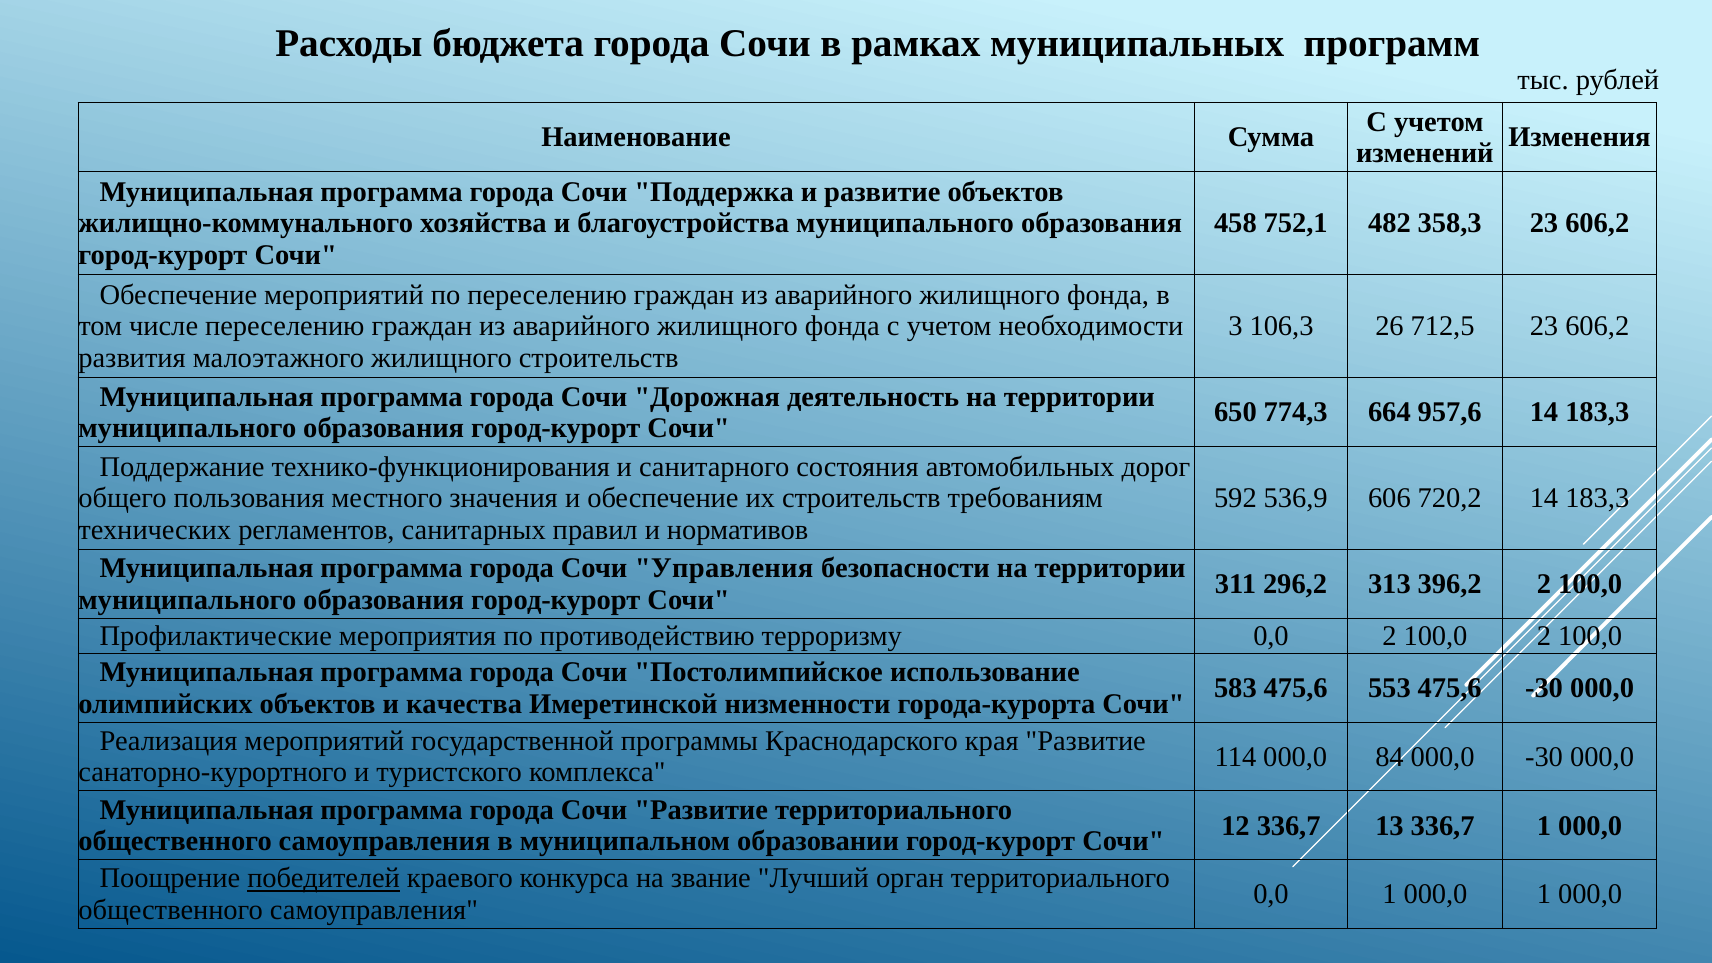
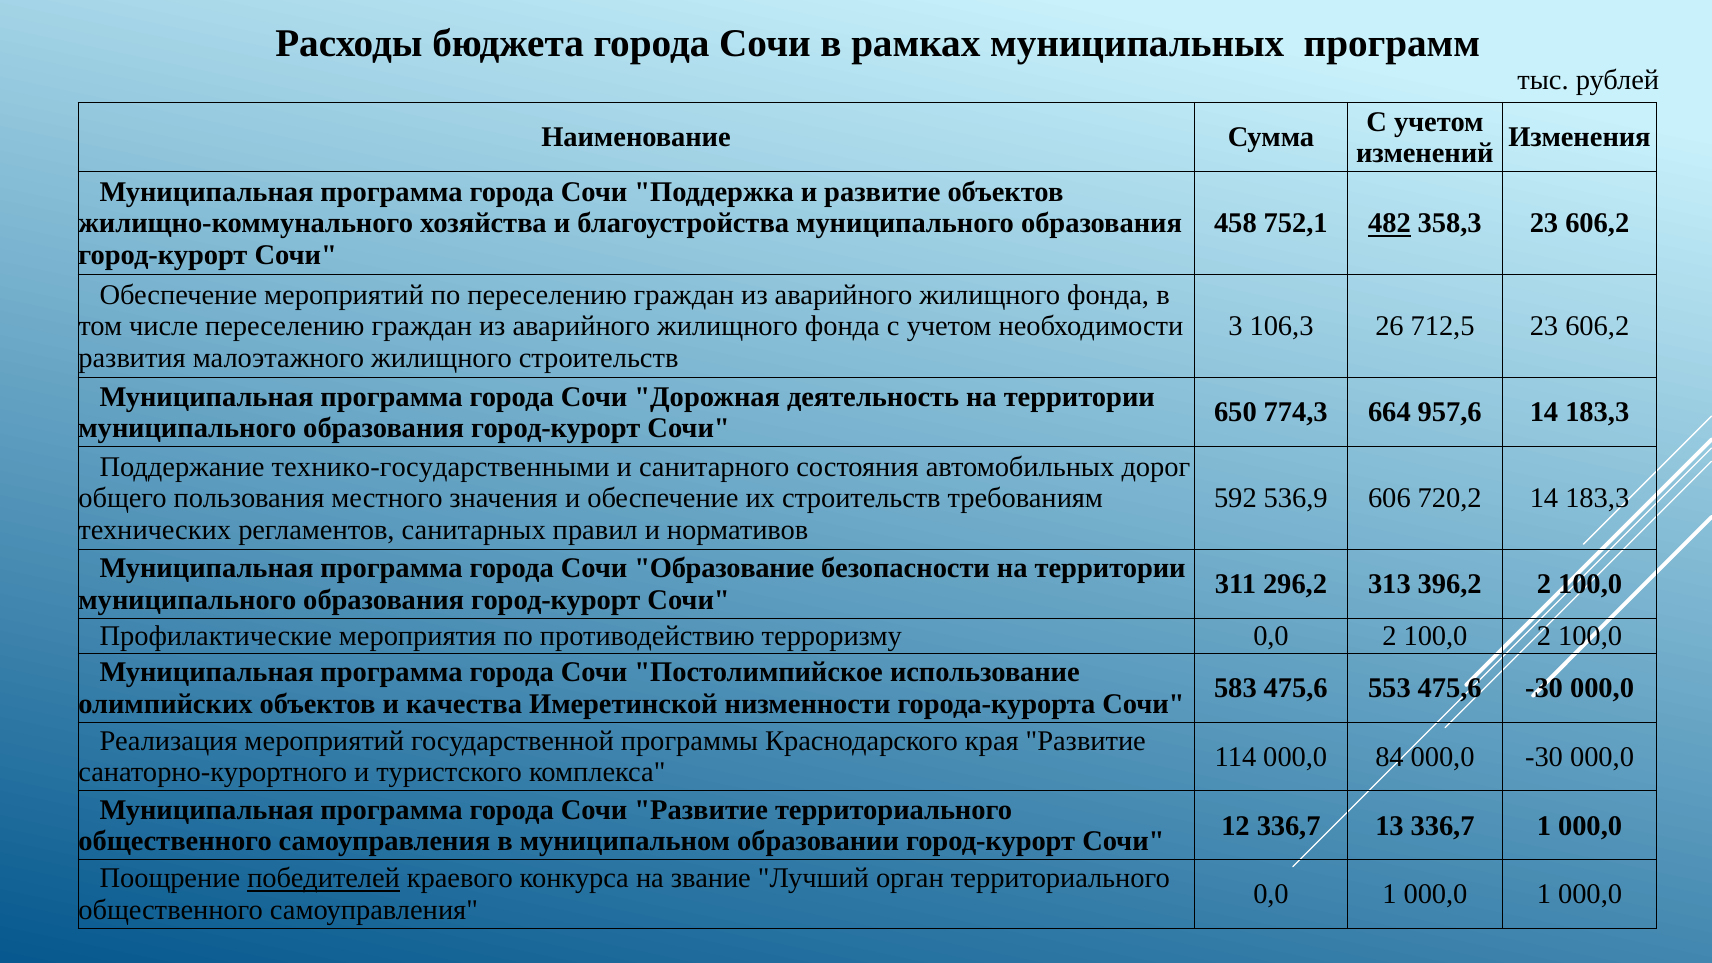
482 underline: none -> present
технико-функционирования: технико-функционирования -> технико-государственными
Управления: Управления -> Образование
